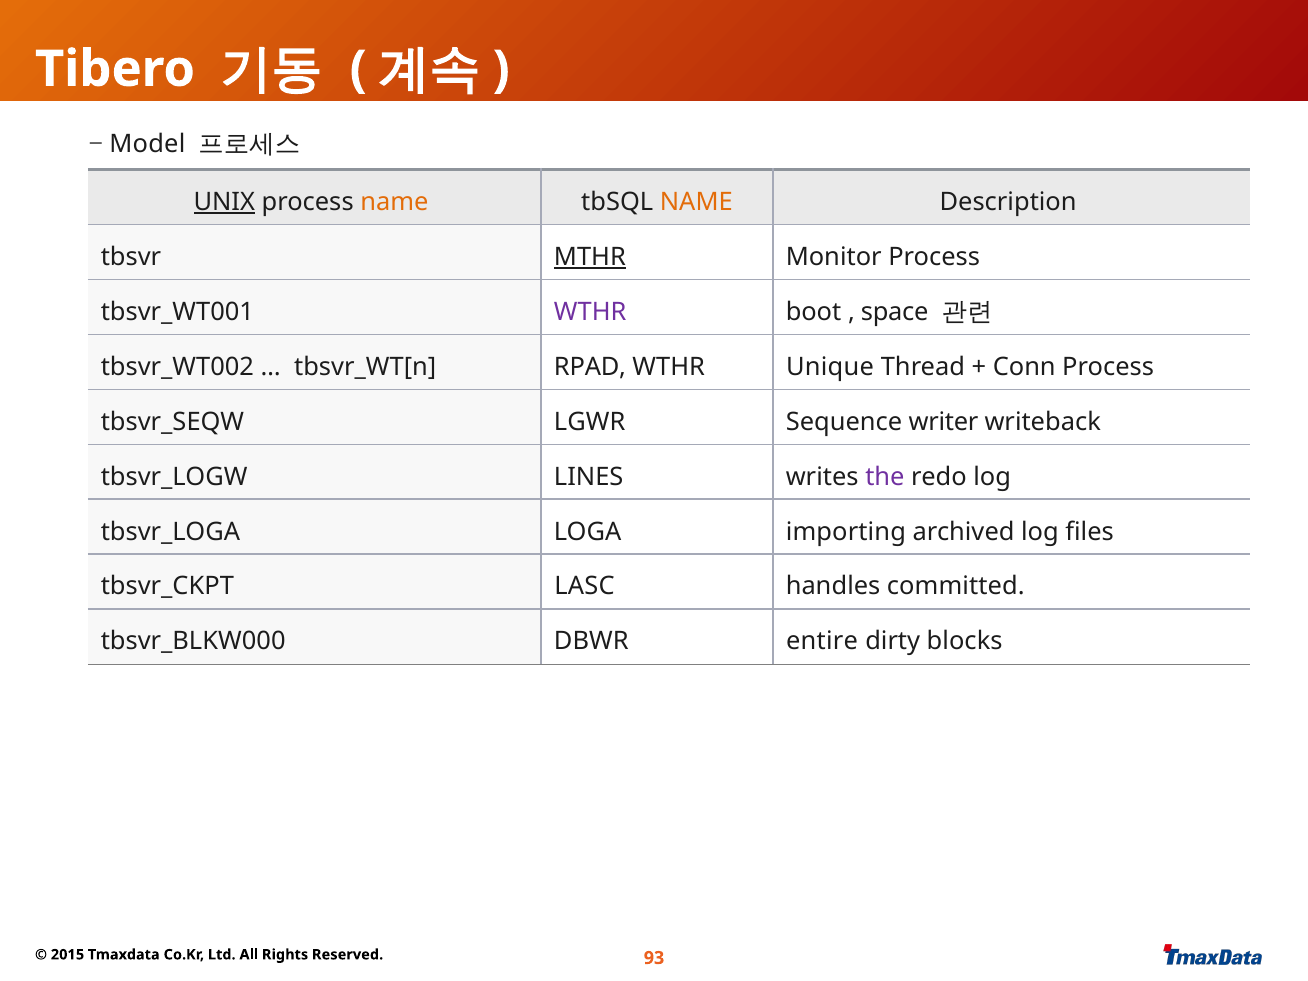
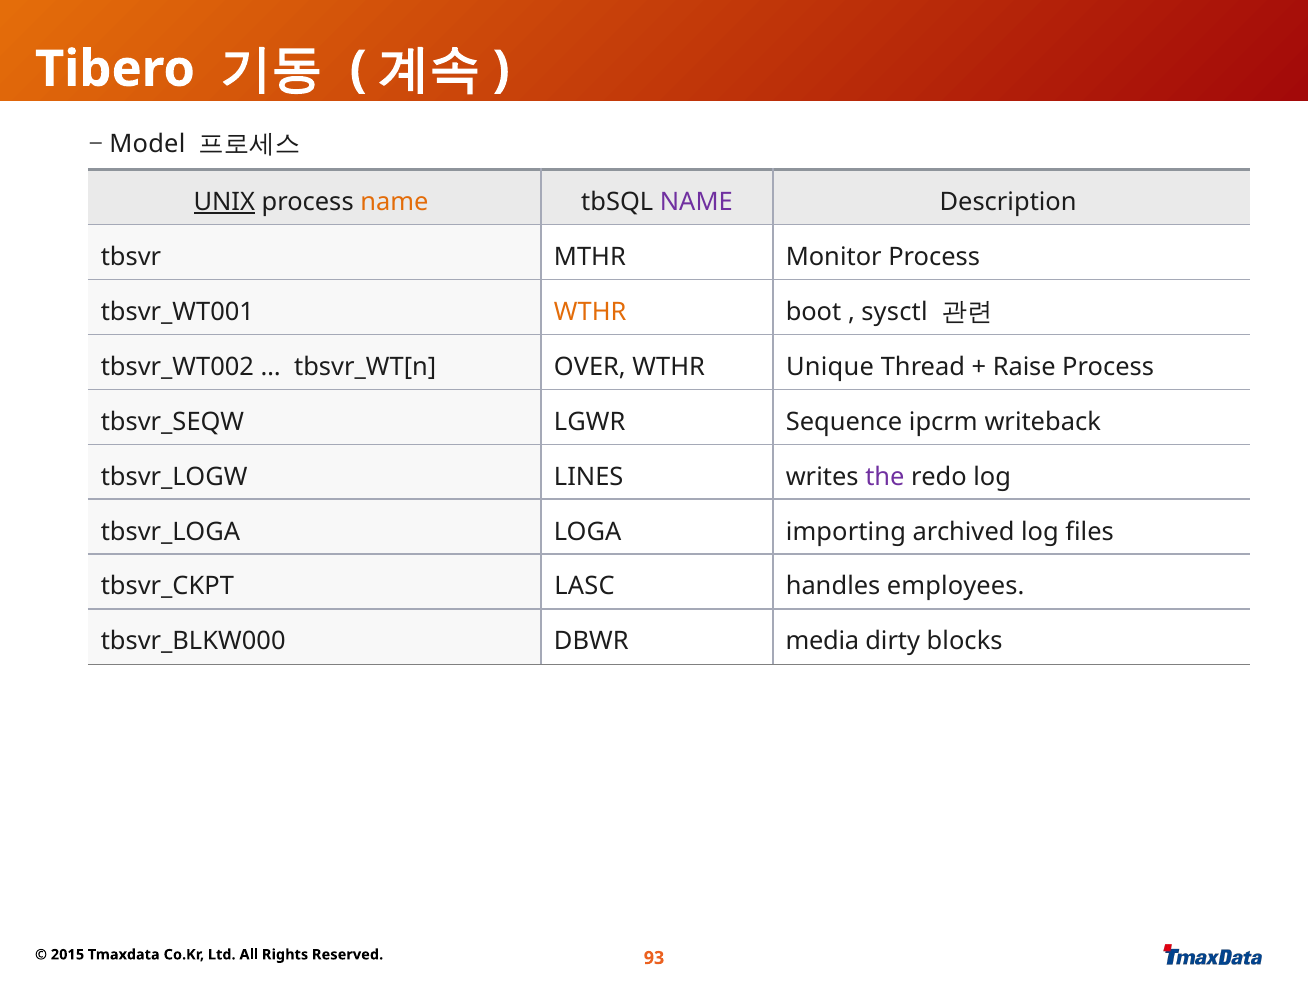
NAME at (696, 202) colour: orange -> purple
MTHR underline: present -> none
WTHR at (590, 312) colour: purple -> orange
space: space -> sysctl
RPAD: RPAD -> OVER
Conn: Conn -> Raise
writer: writer -> ipcrm
committed: committed -> employees
entire: entire -> media
